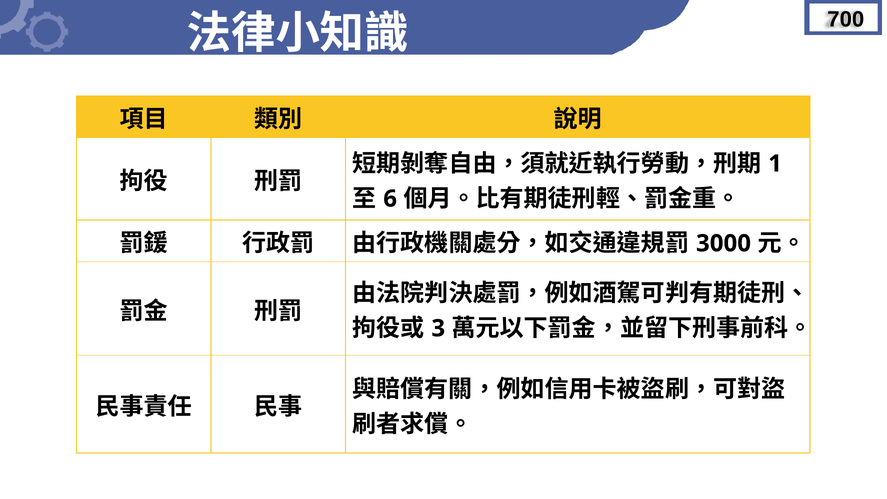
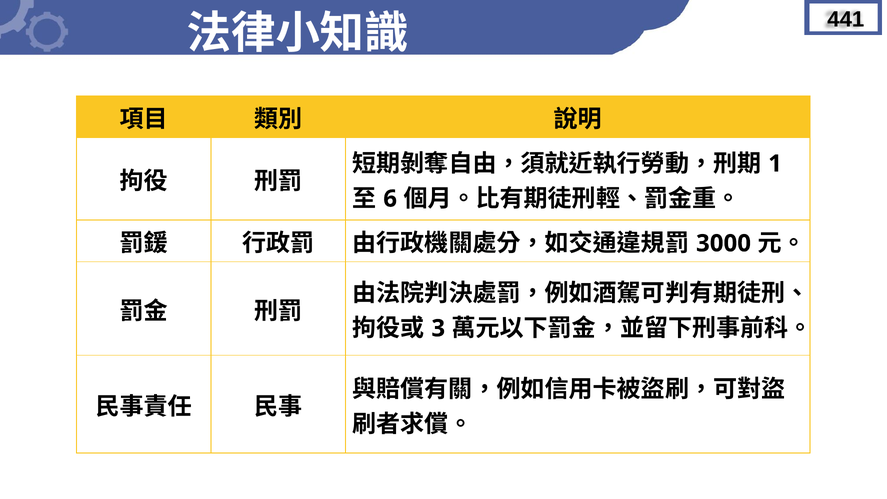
700: 700 -> 441
